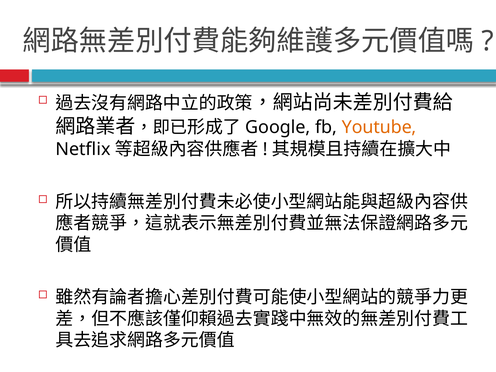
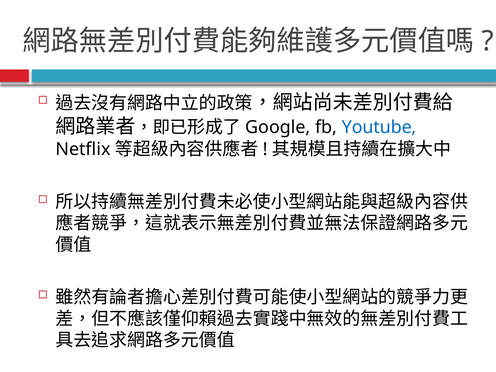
Youtube colour: orange -> blue
